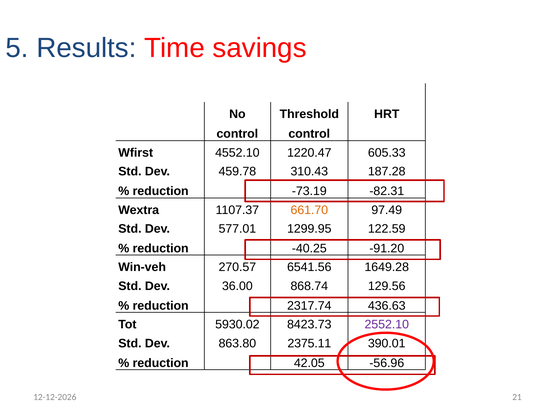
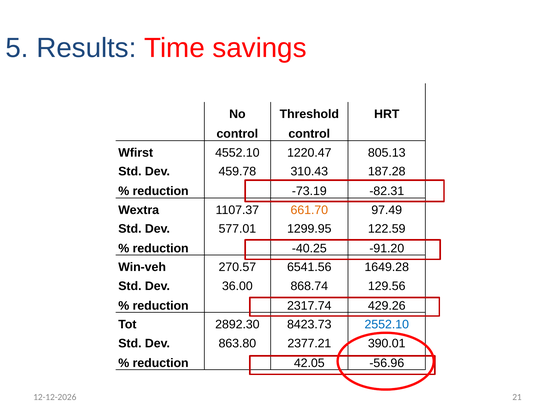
605.33: 605.33 -> 805.13
436.63: 436.63 -> 429.26
5930.02: 5930.02 -> 2892.30
2552.10 colour: purple -> blue
2375.11: 2375.11 -> 2377.21
